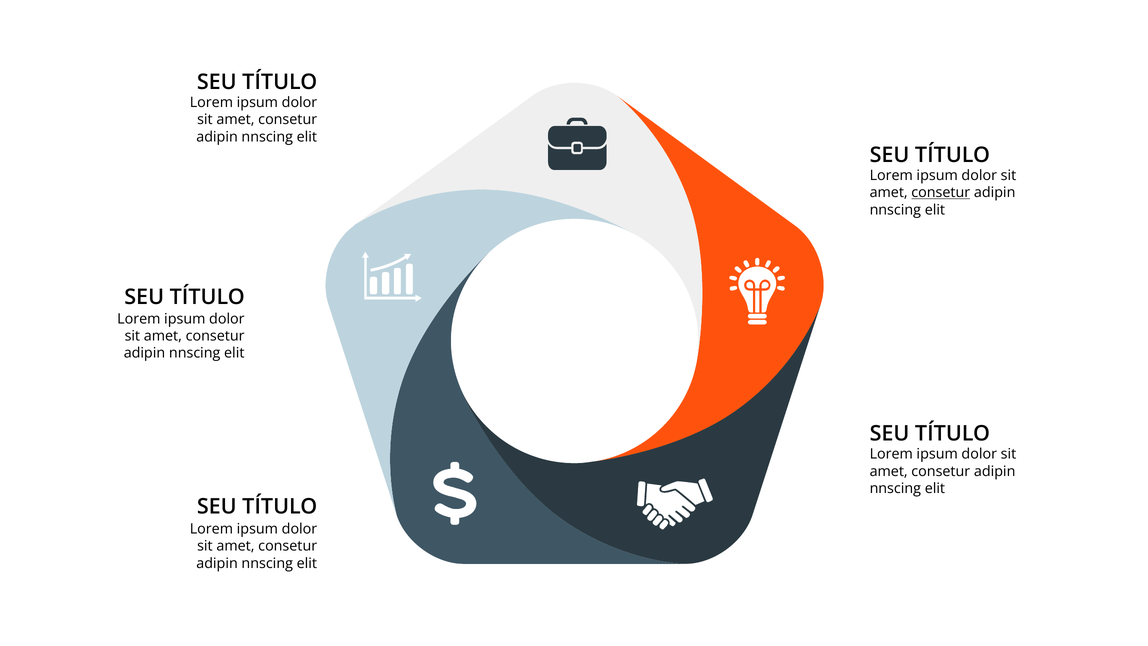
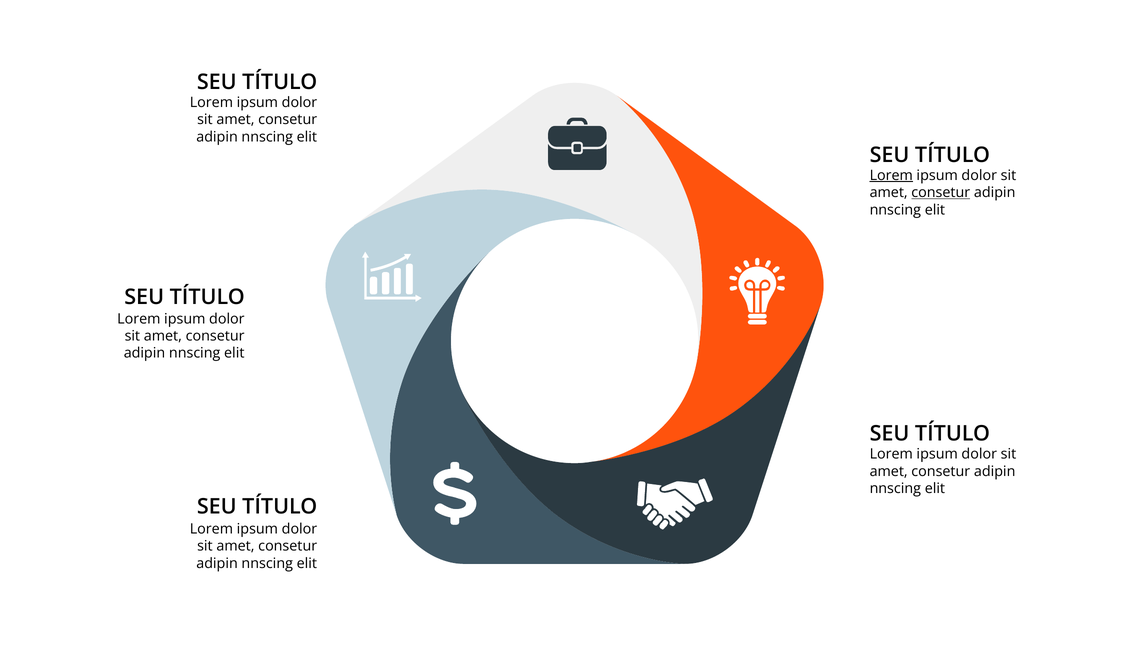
Lorem at (891, 175) underline: none -> present
